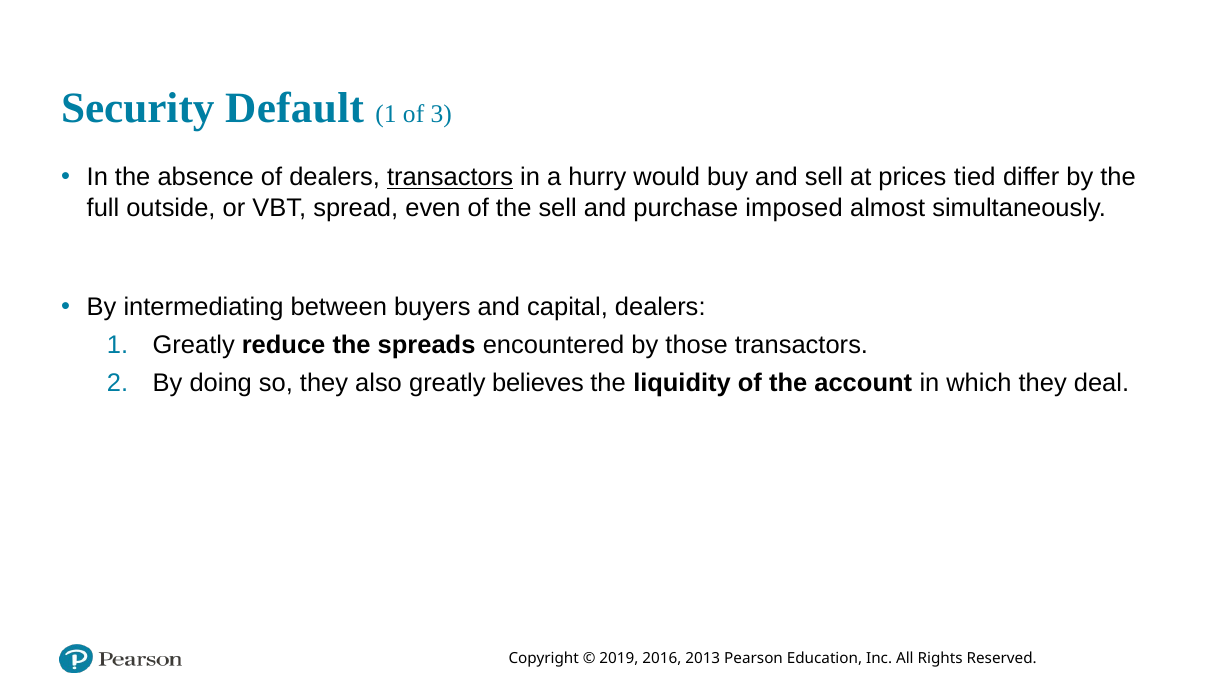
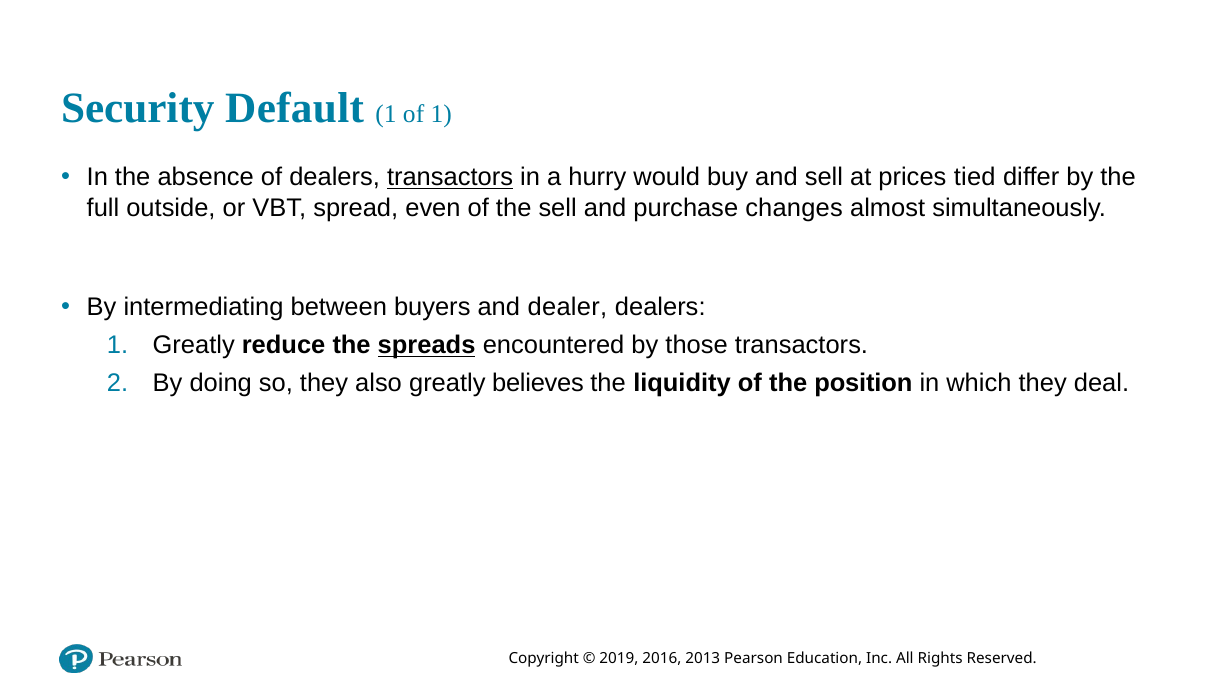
of 3: 3 -> 1
imposed: imposed -> changes
capital: capital -> dealer
spreads underline: none -> present
account: account -> position
